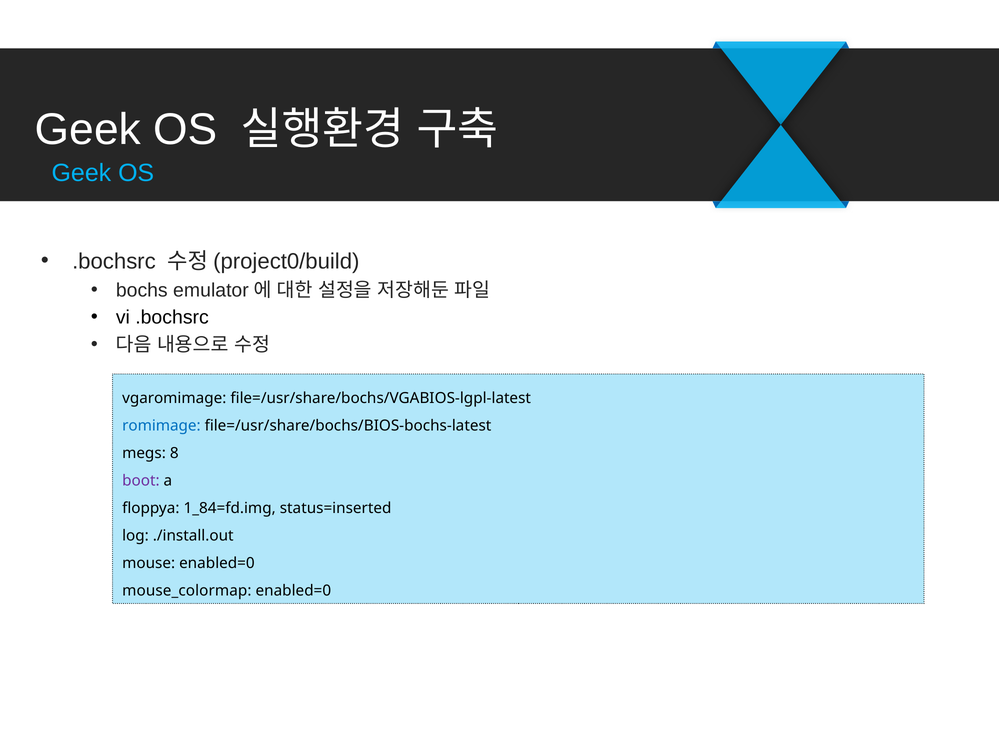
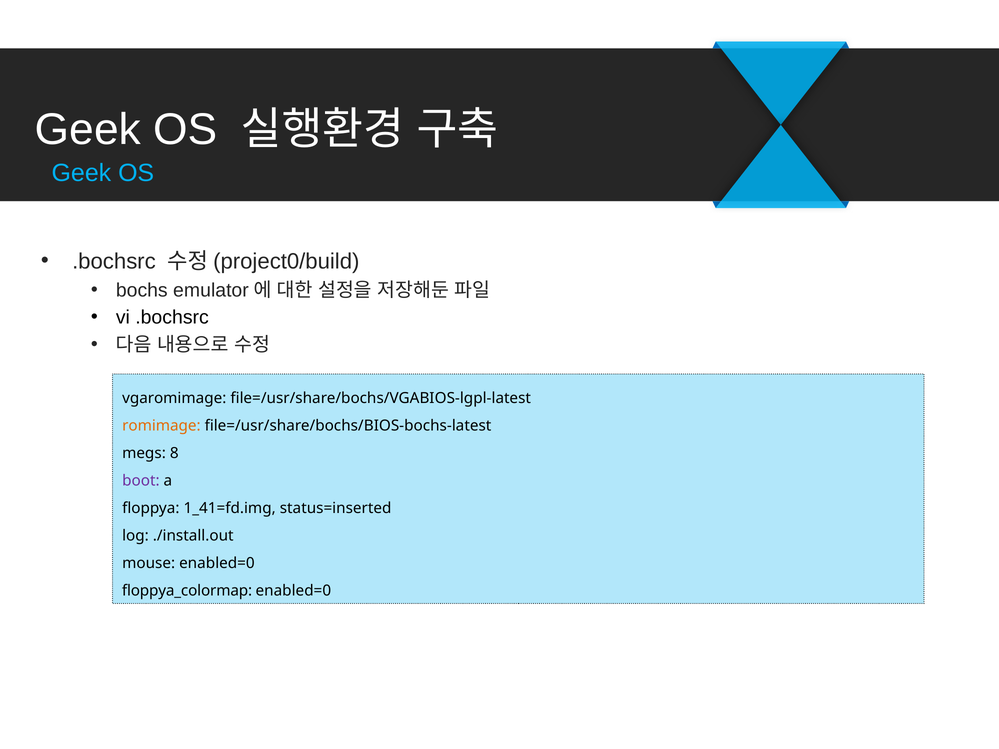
romimage colour: blue -> orange
1_84=fd.img: 1_84=fd.img -> 1_41=fd.img
mouse_colormap: mouse_colormap -> floppya_colormap
